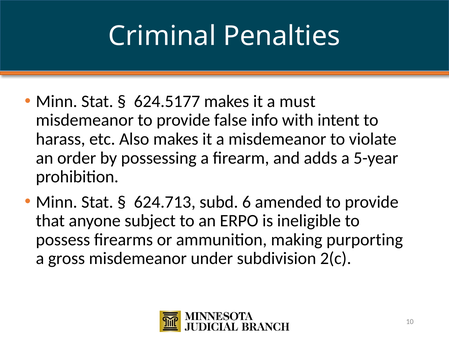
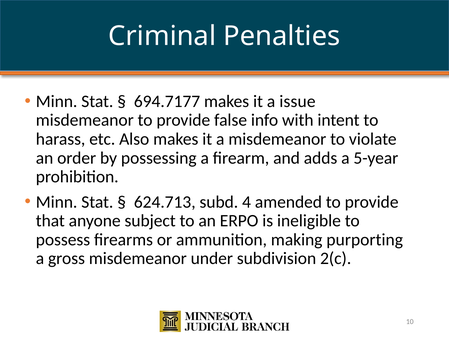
624.5177: 624.5177 -> 694.7177
must: must -> issue
6: 6 -> 4
